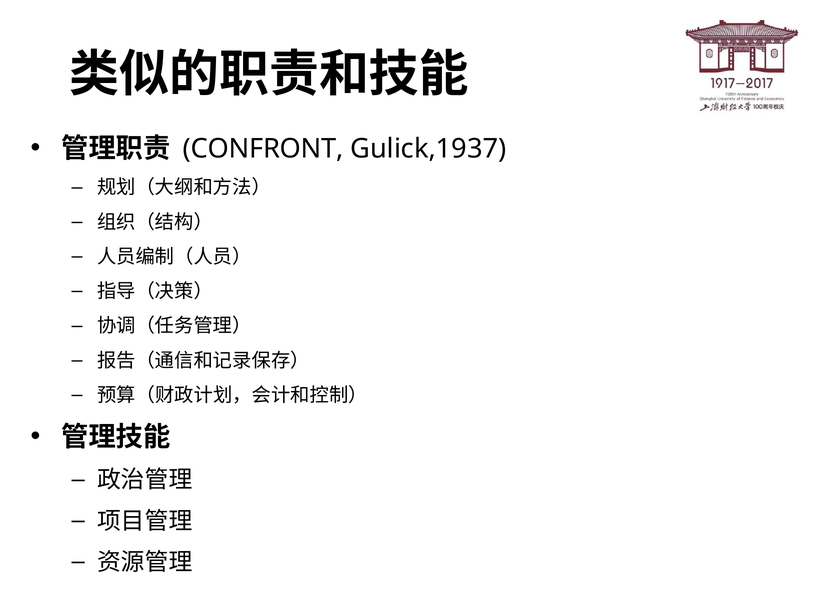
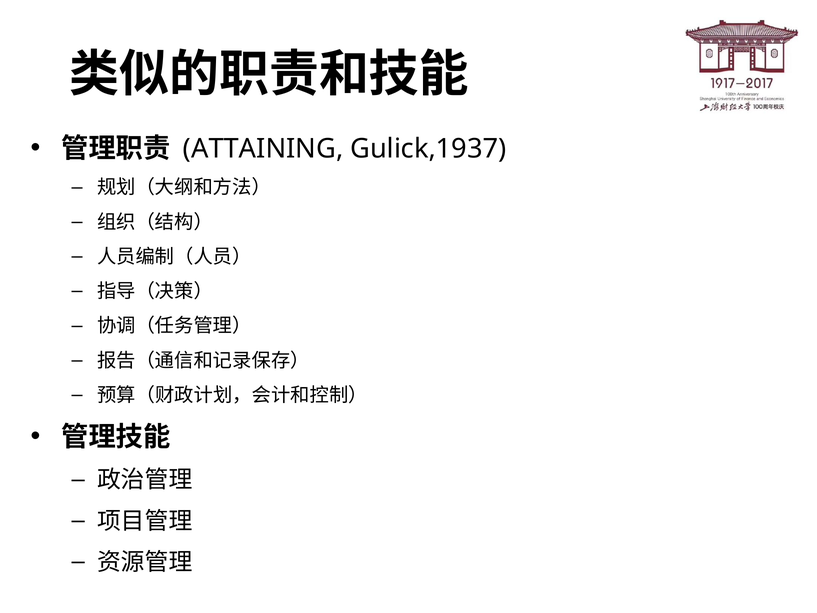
CONFRONT: CONFRONT -> ATTAINING
